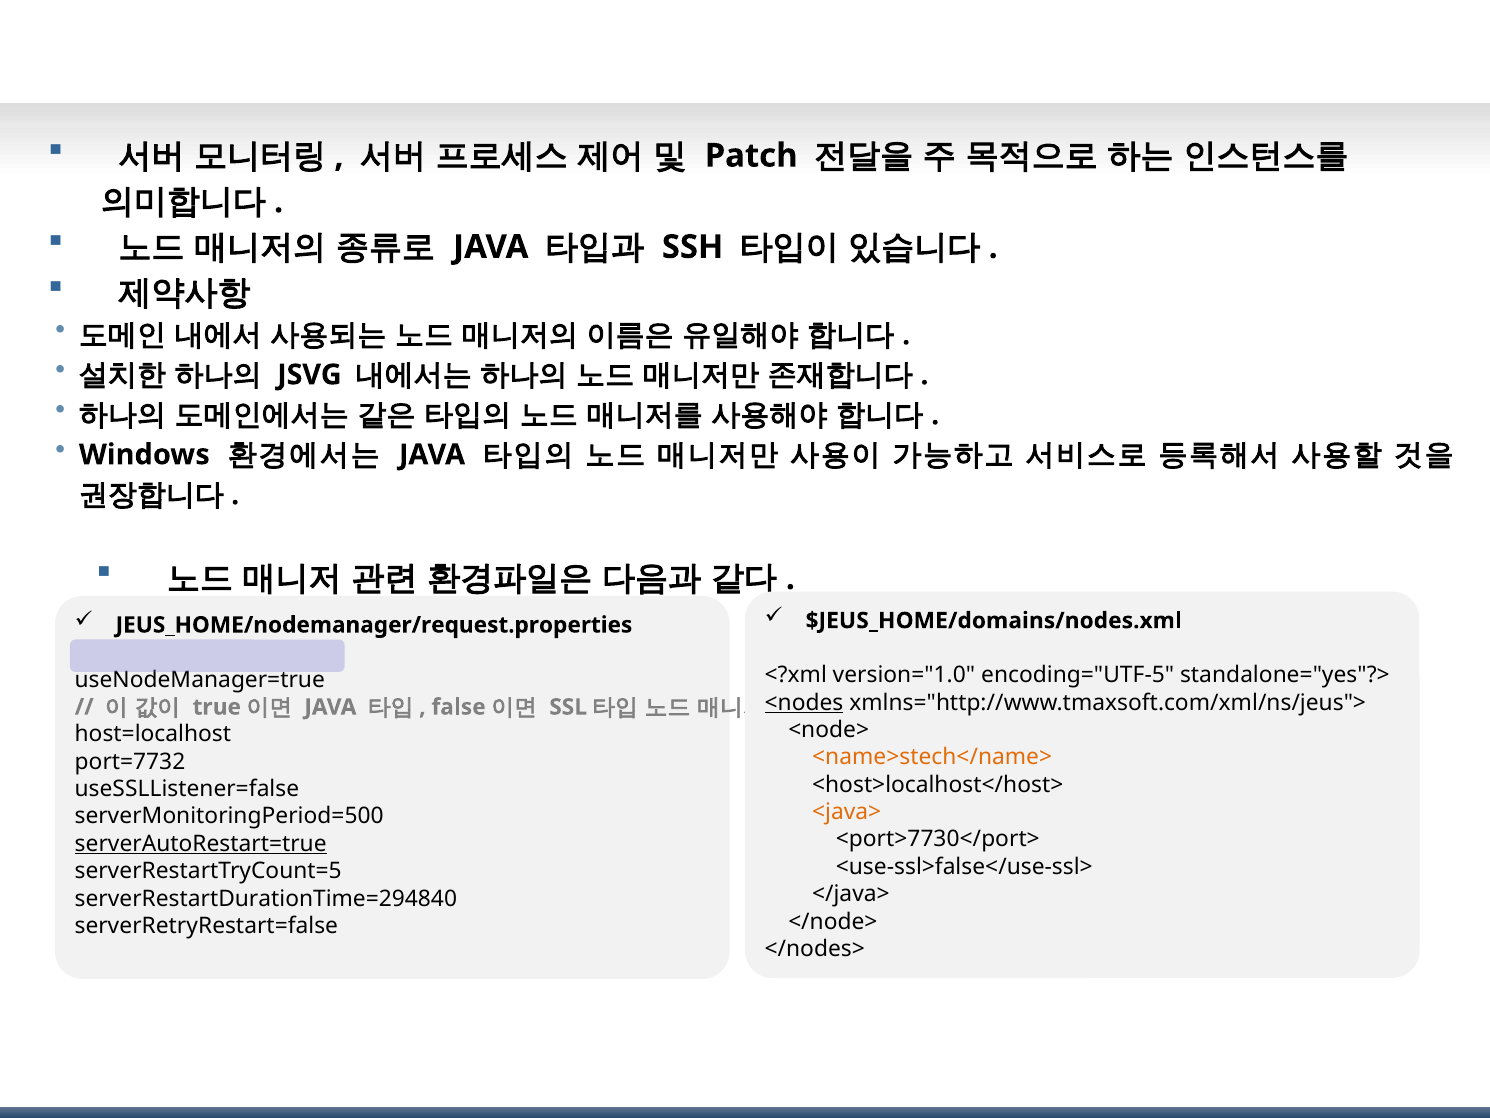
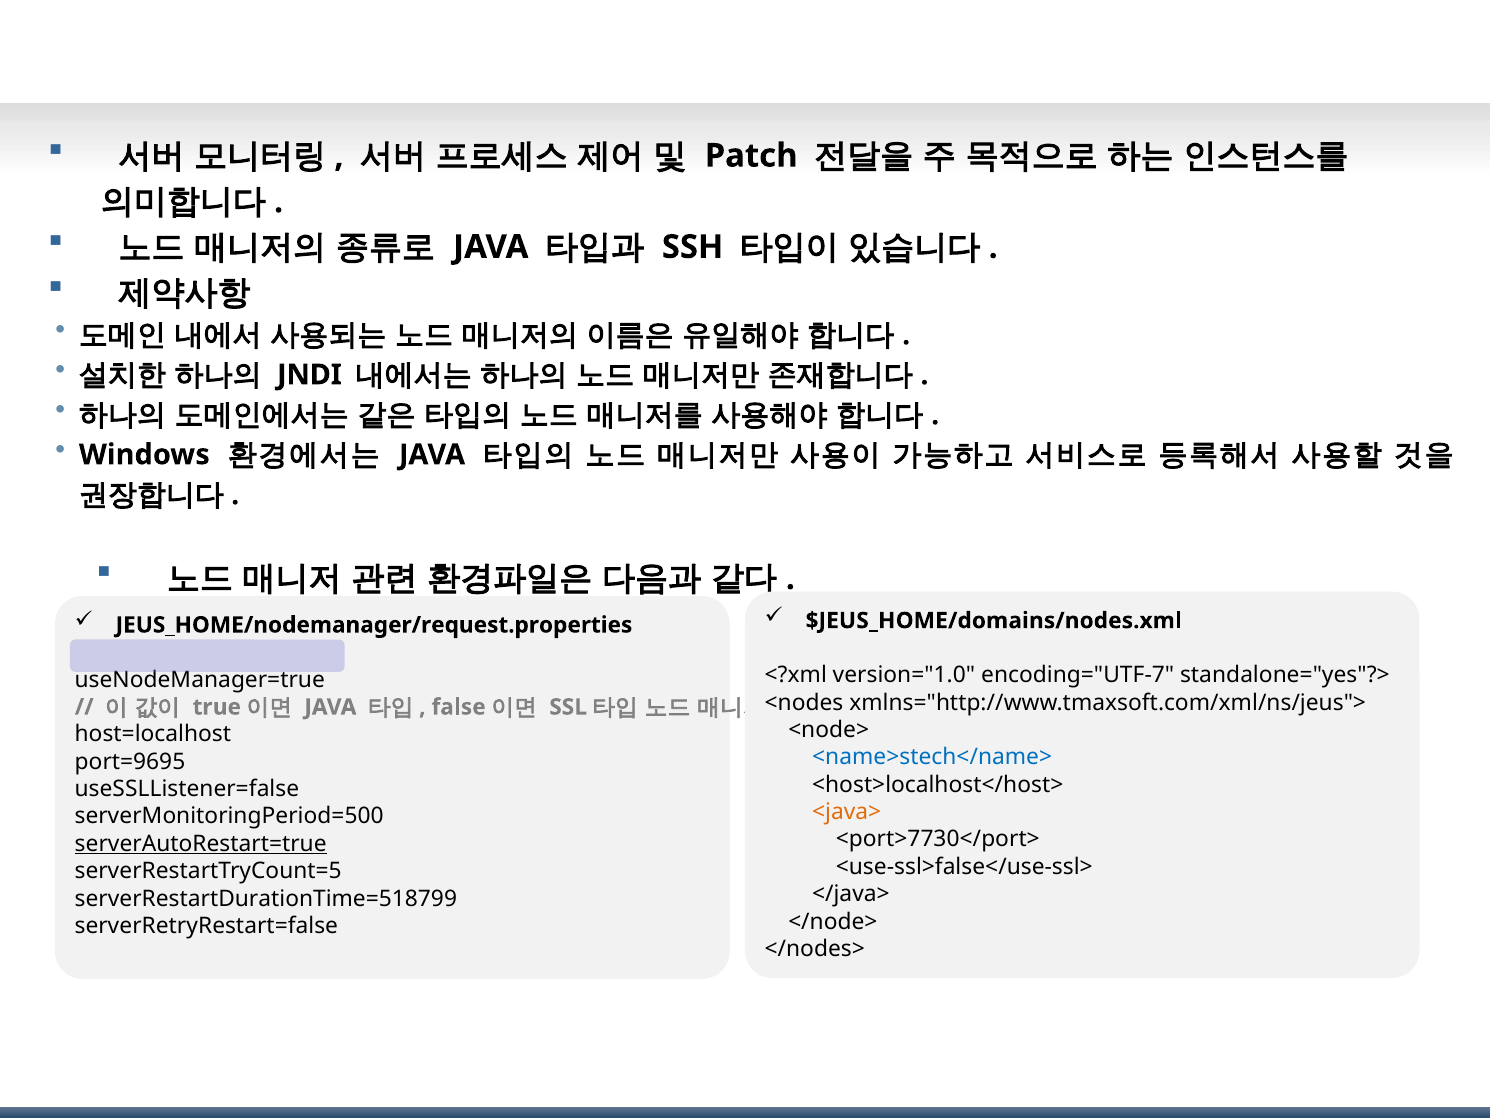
JSVG: JSVG -> JNDI
encoding="UTF-5: encoding="UTF-5 -> encoding="UTF-7
<nodes underline: present -> none
<name>stech</name> colour: orange -> blue
port=7732: port=7732 -> port=9695
serverRestartDurationTime=294840: serverRestartDurationTime=294840 -> serverRestartDurationTime=518799
